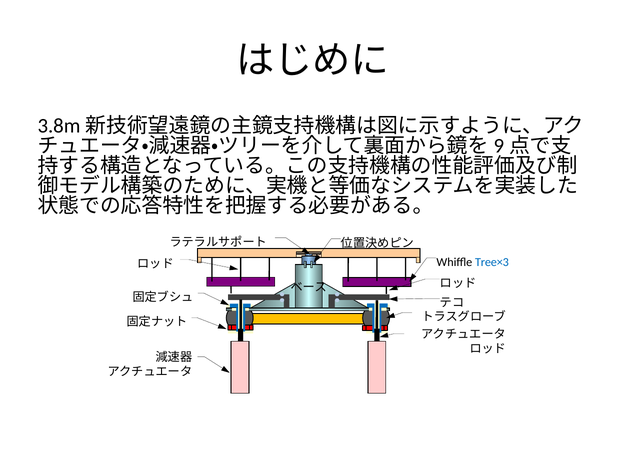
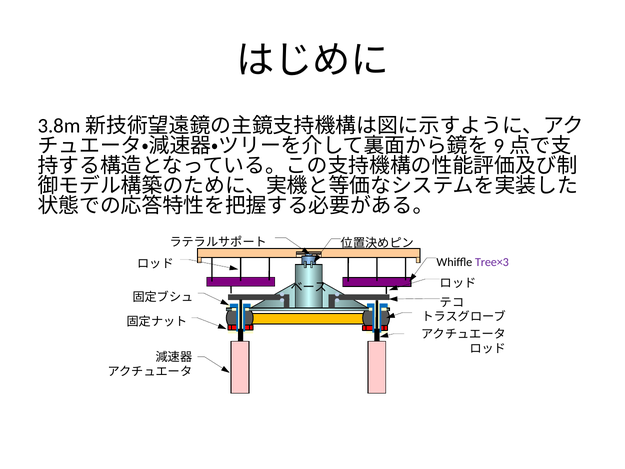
Tree×3 colour: blue -> purple
